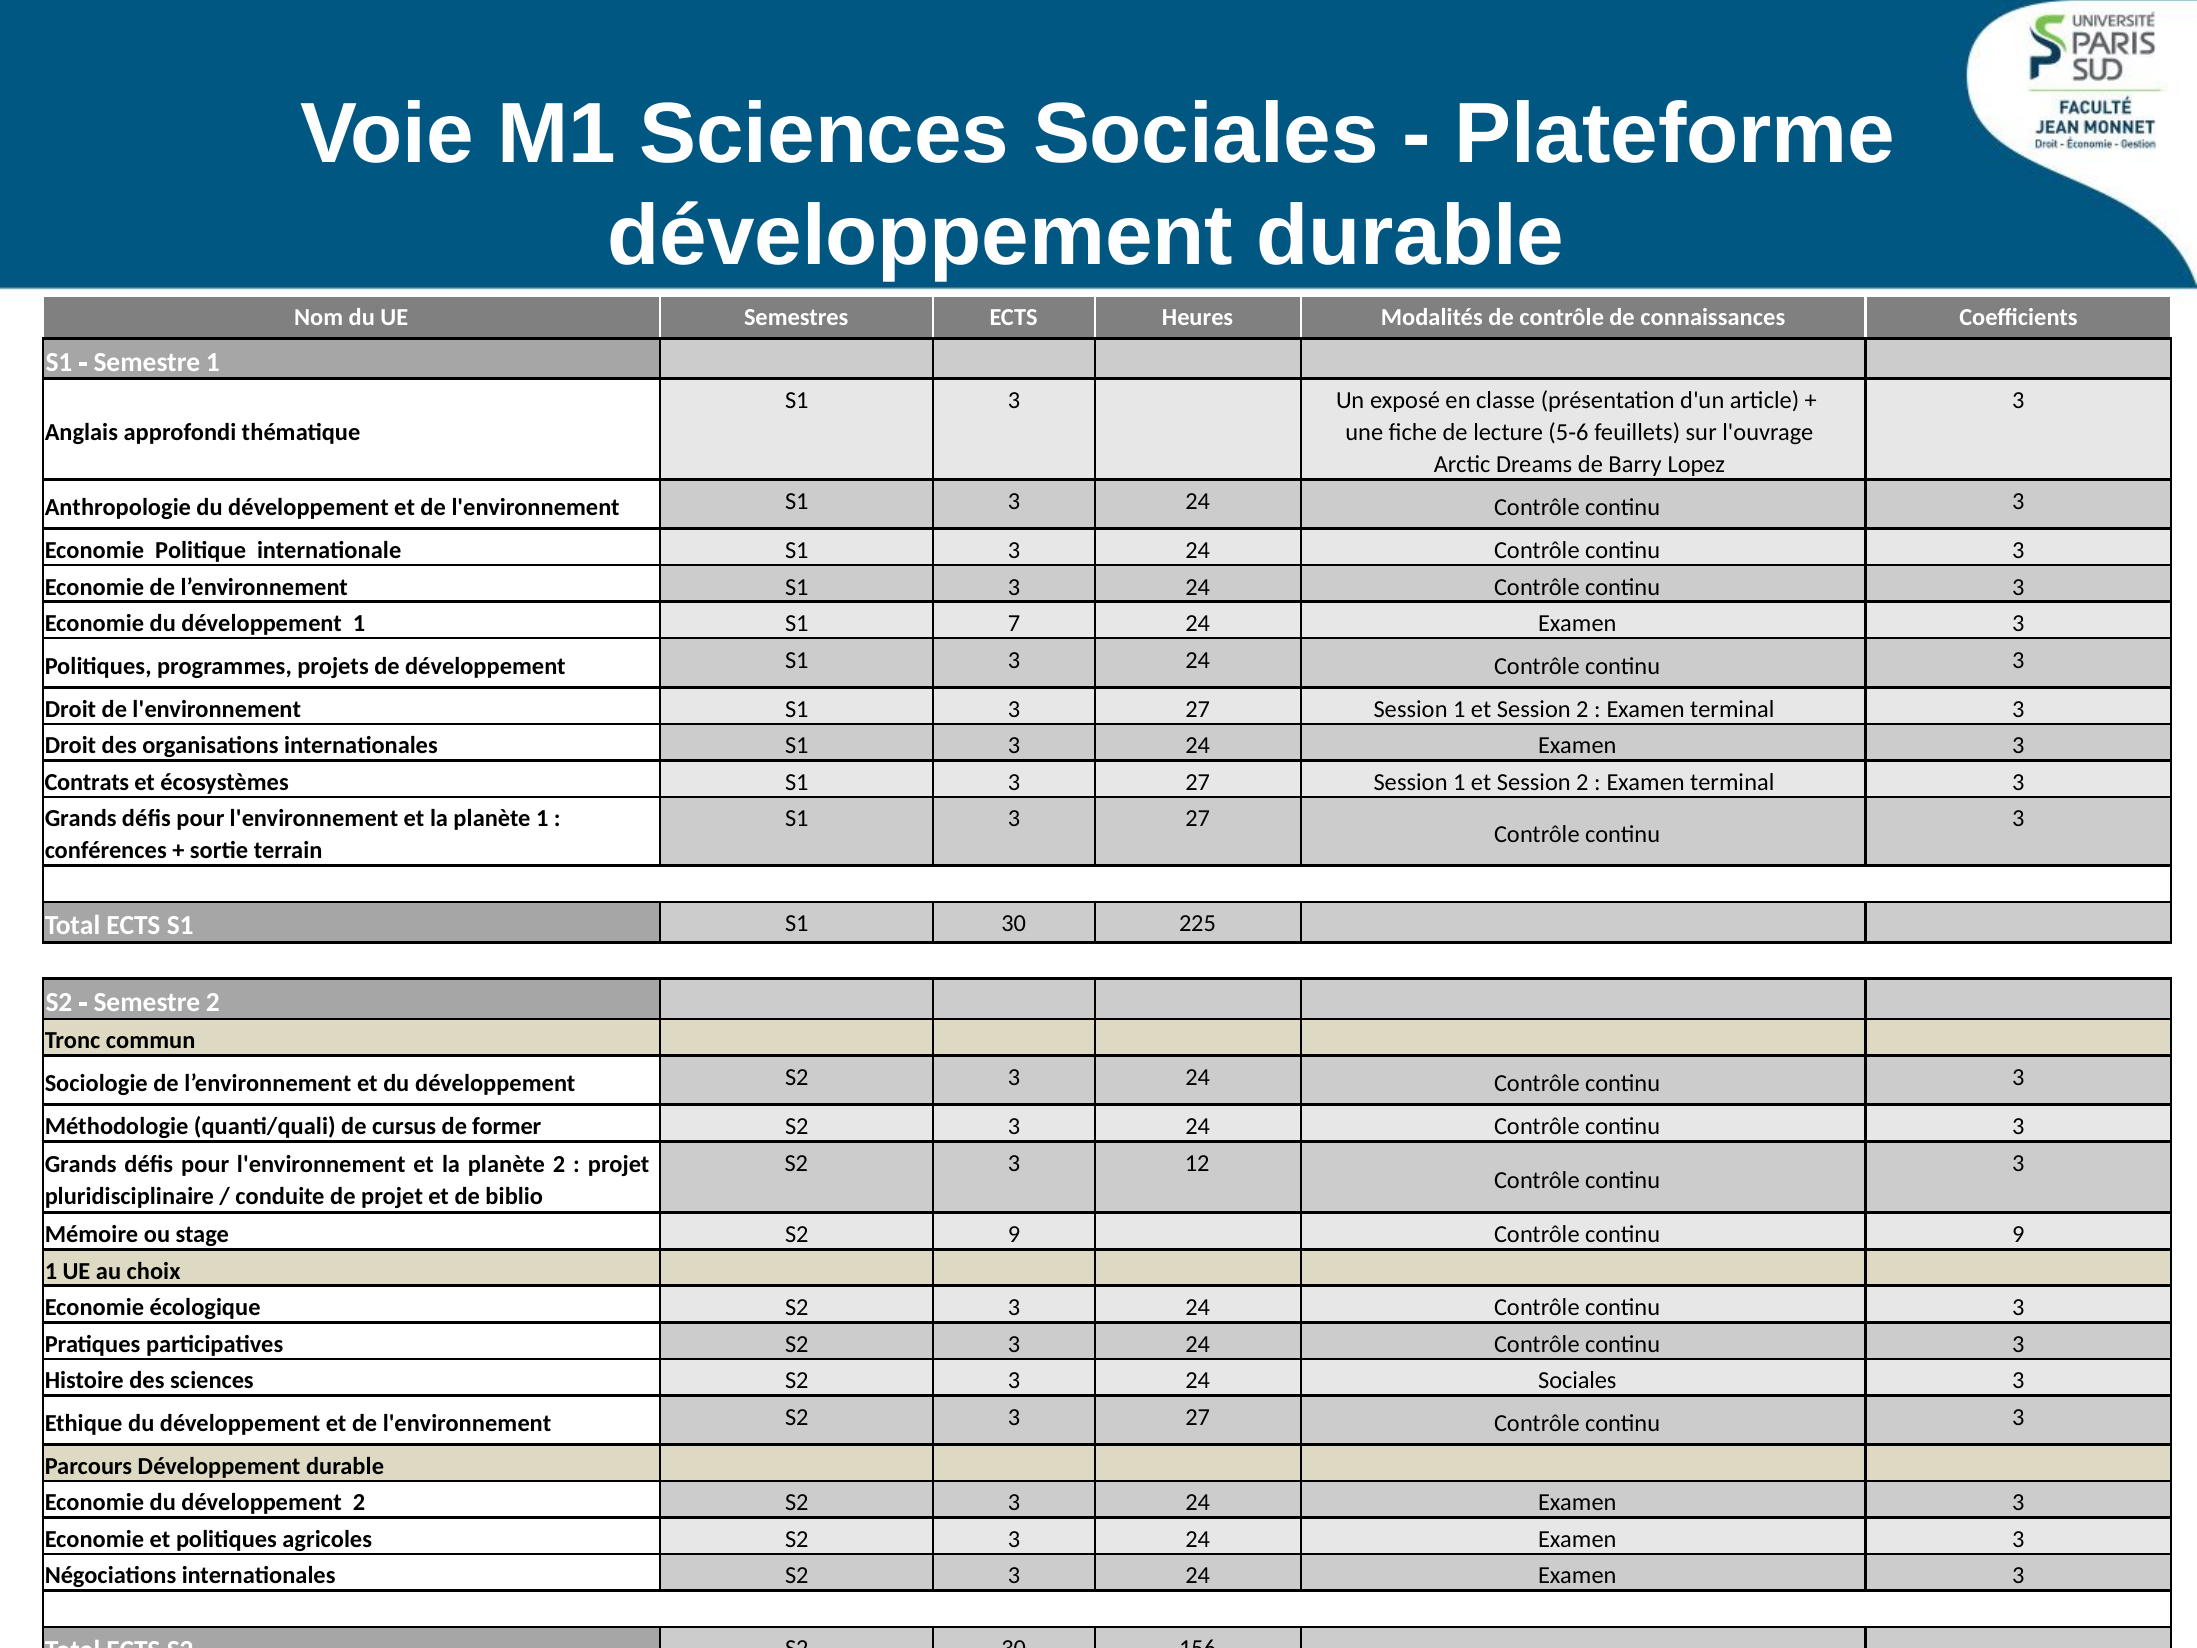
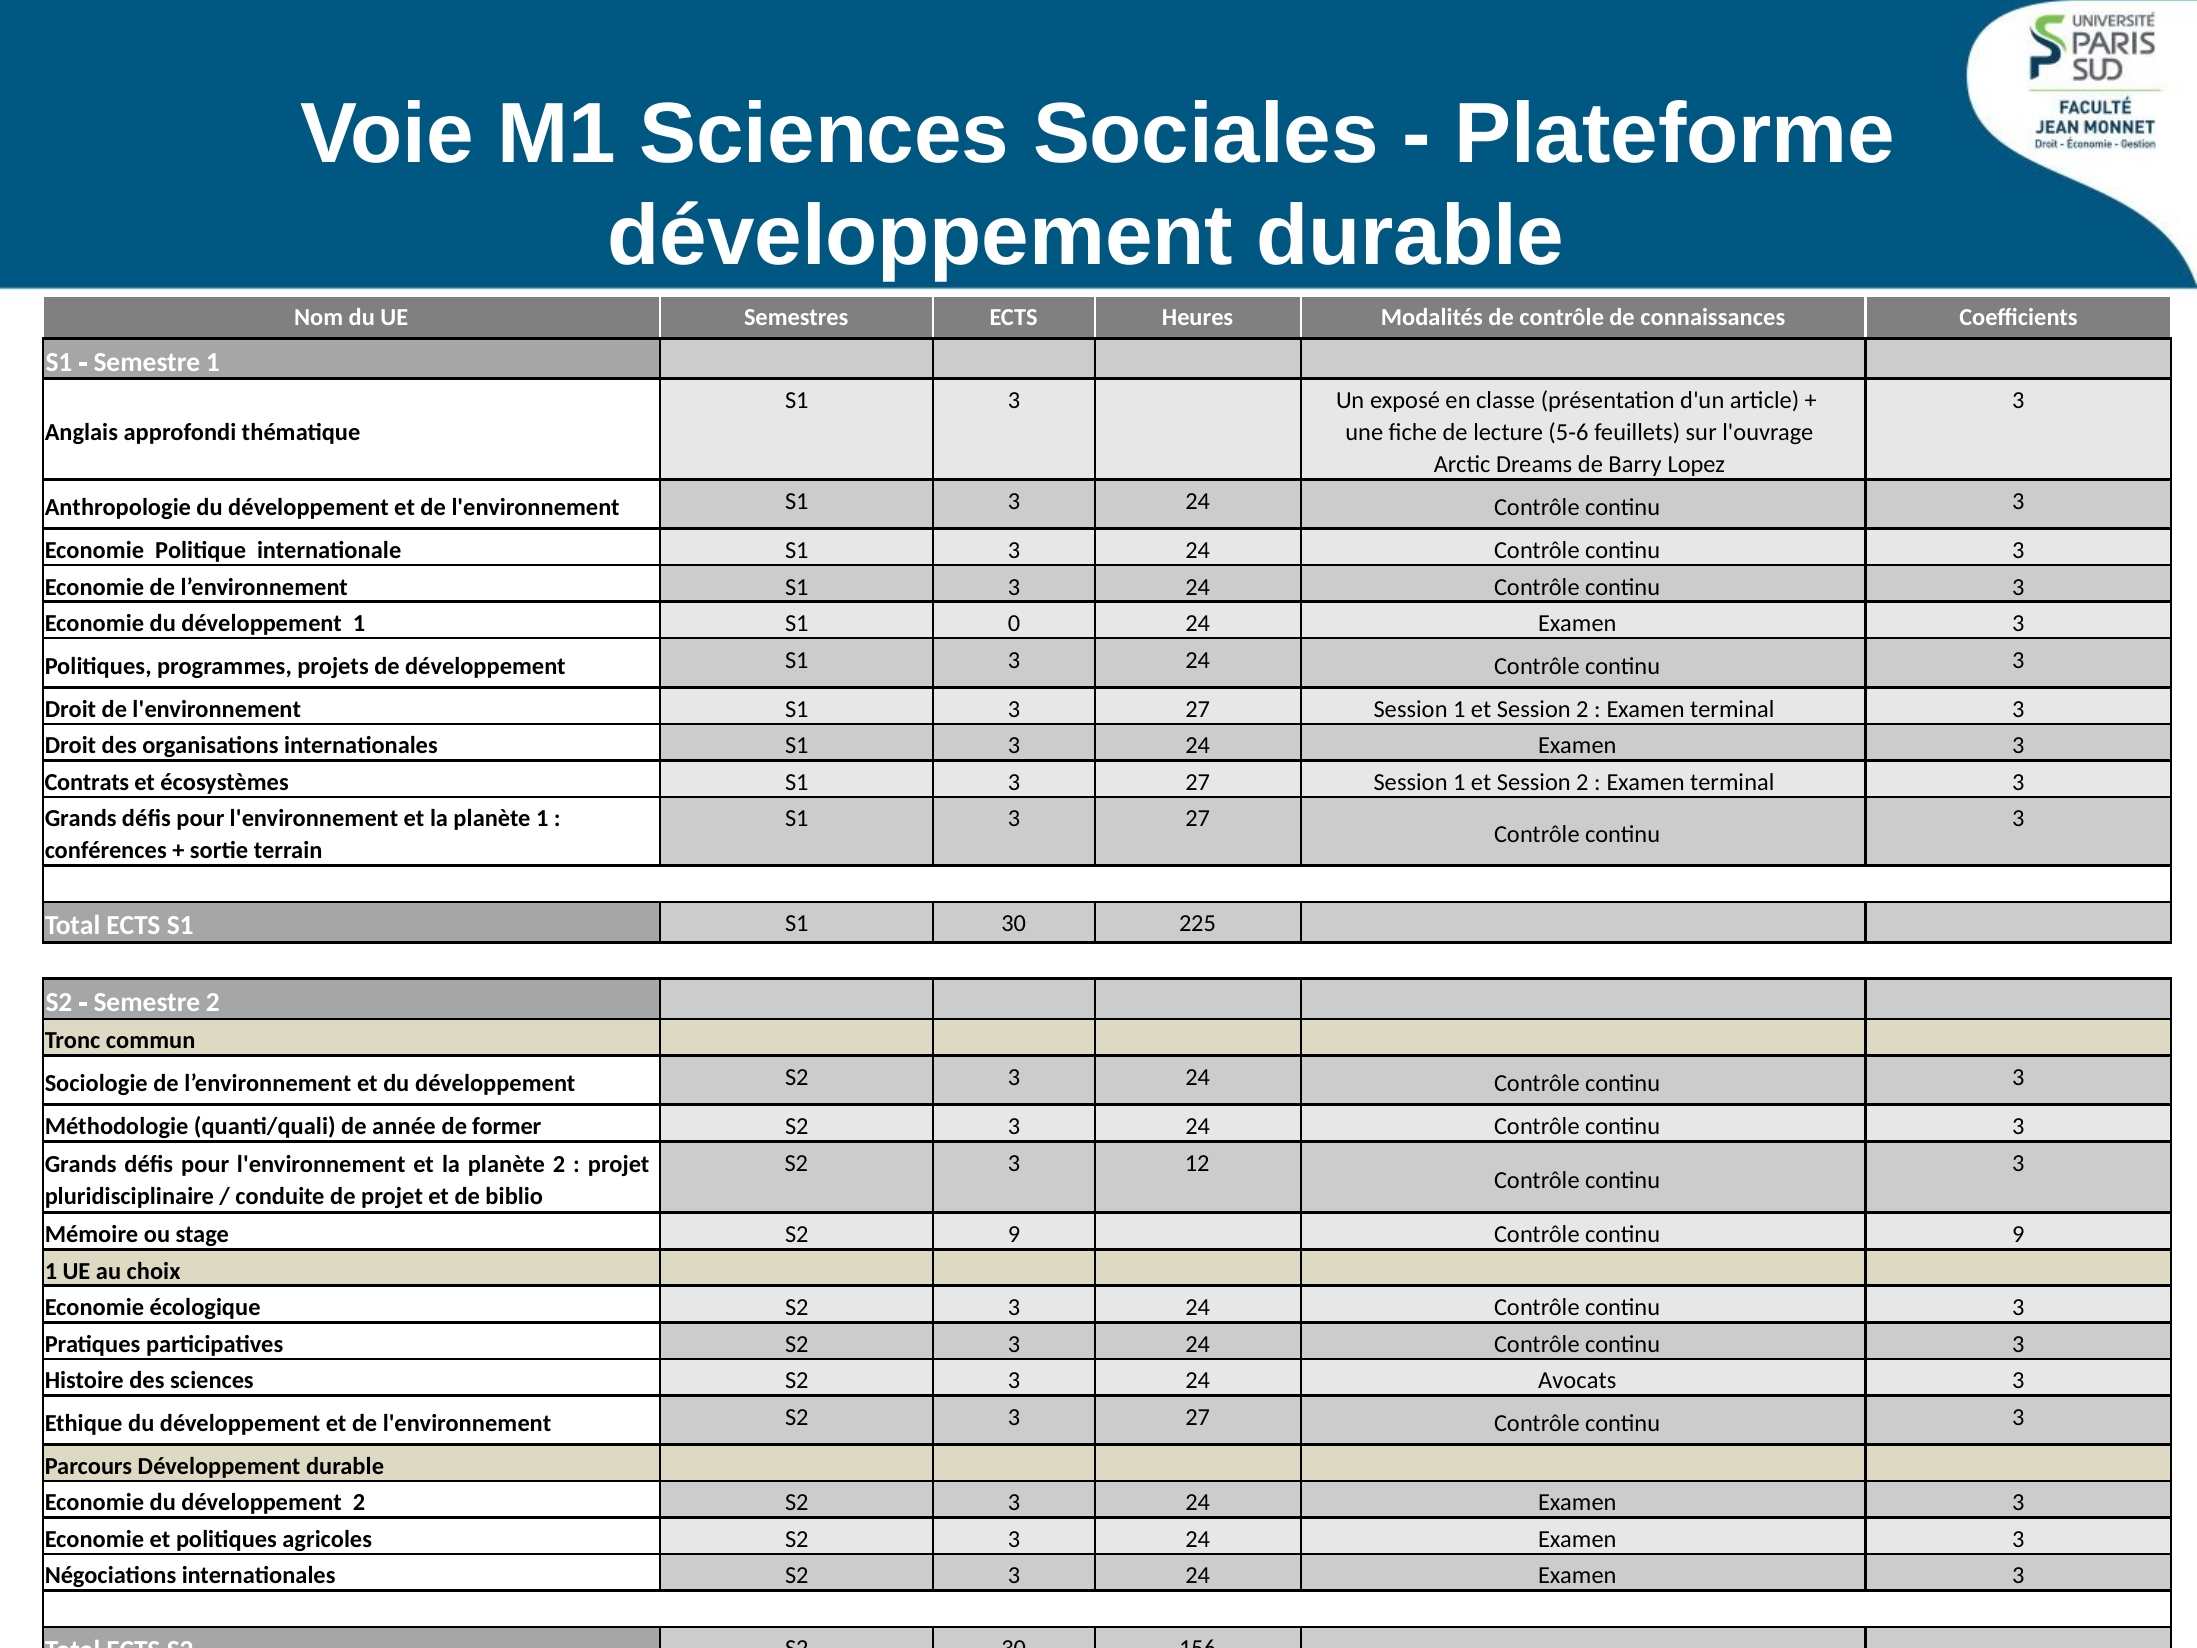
7: 7 -> 0
cursus: cursus -> année
24 Sociales: Sociales -> Avocats
